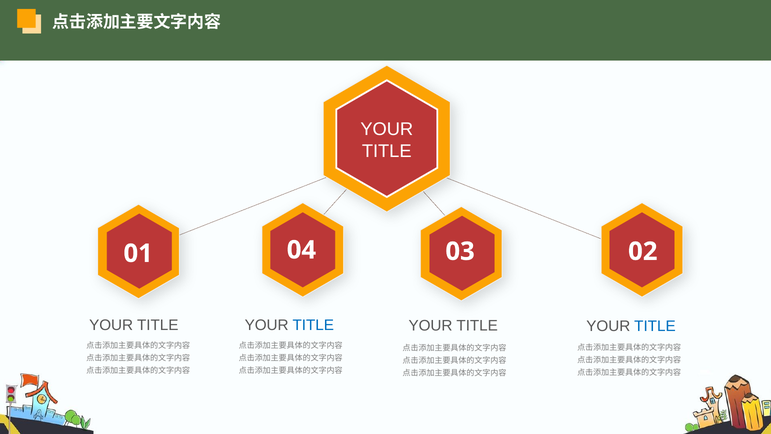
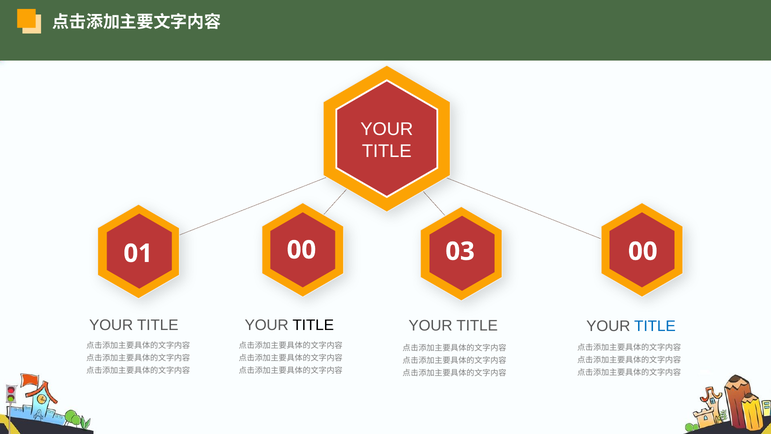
01 04: 04 -> 00
03 02: 02 -> 00
TITLE at (313, 325) colour: blue -> black
